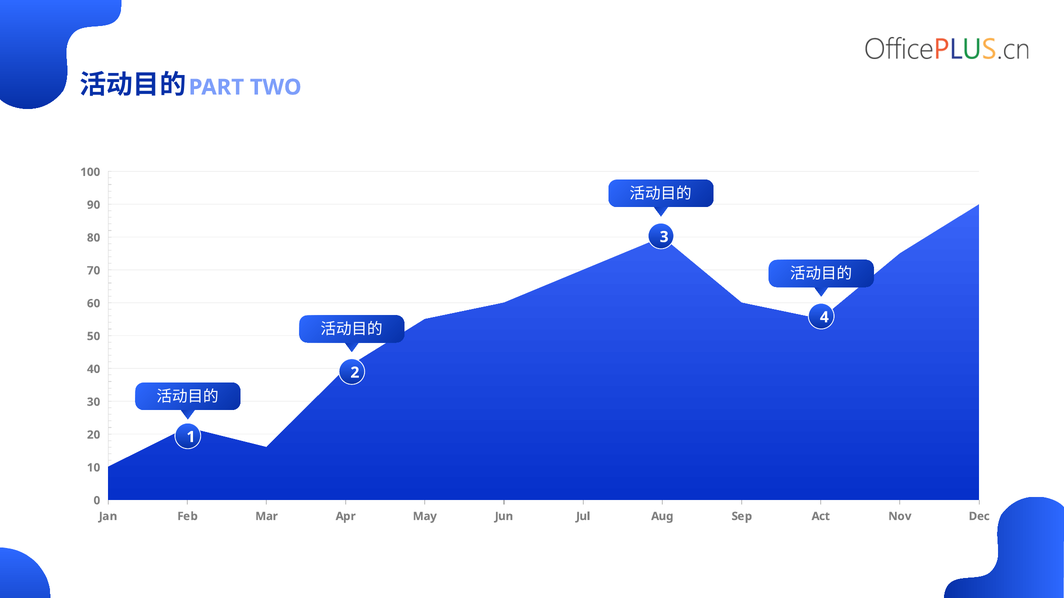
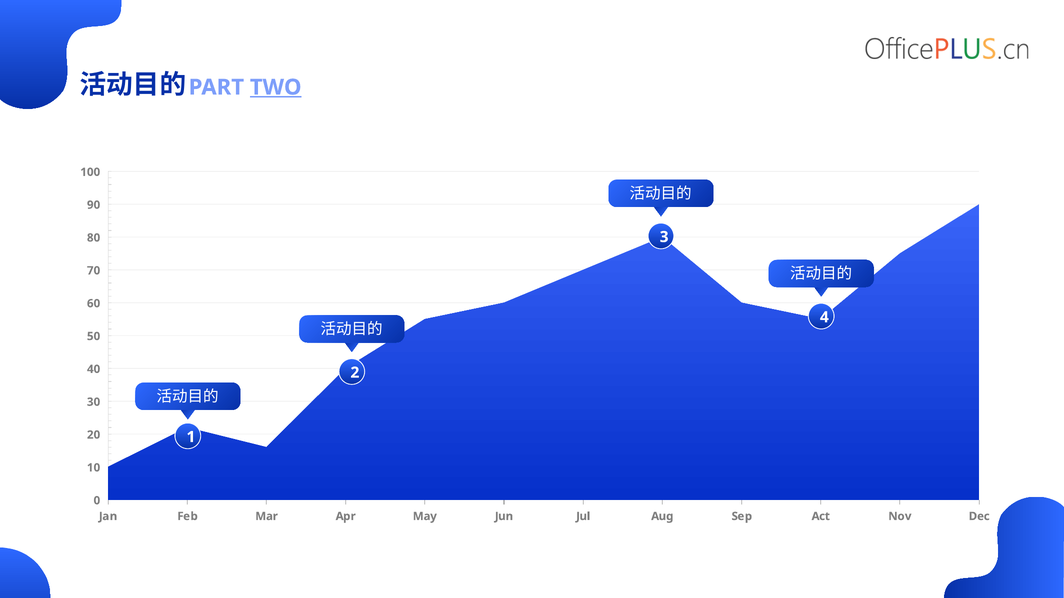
TWO underline: none -> present
